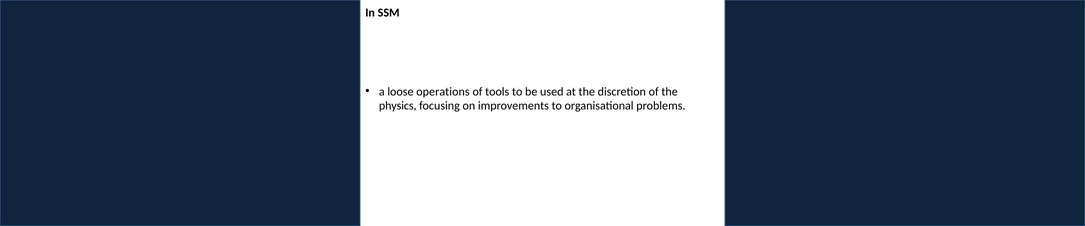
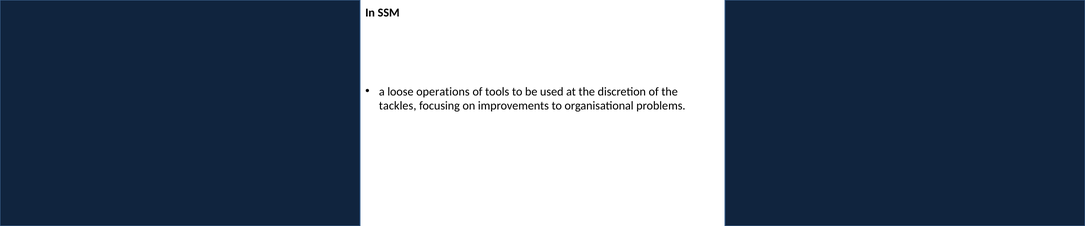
physics: physics -> tackles
